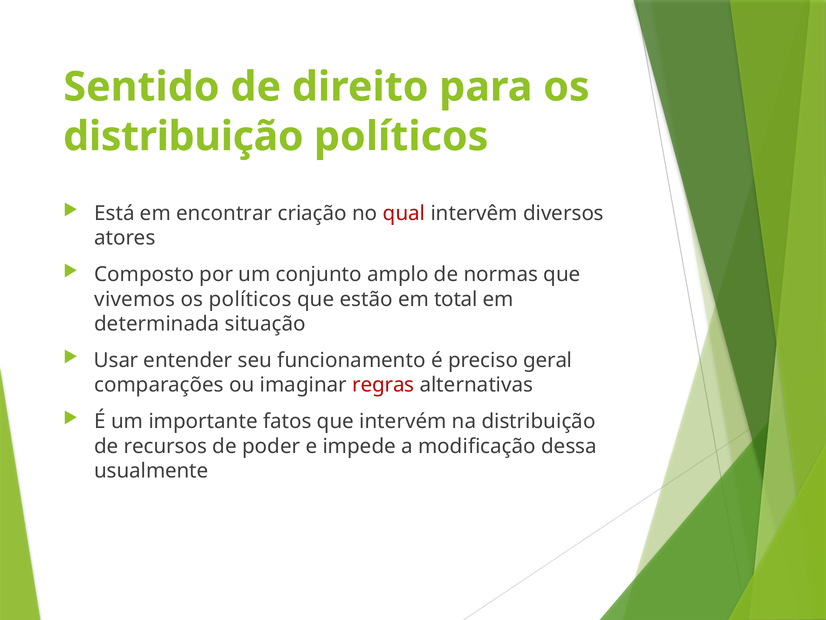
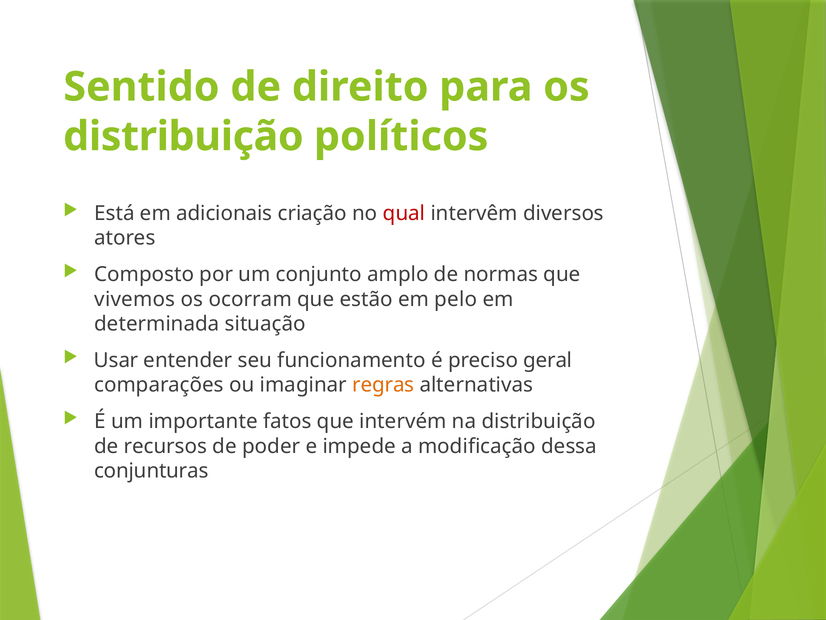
encontrar: encontrar -> adicionais
os políticos: políticos -> ocorram
total: total -> pelo
regras colour: red -> orange
usualmente: usualmente -> conjunturas
